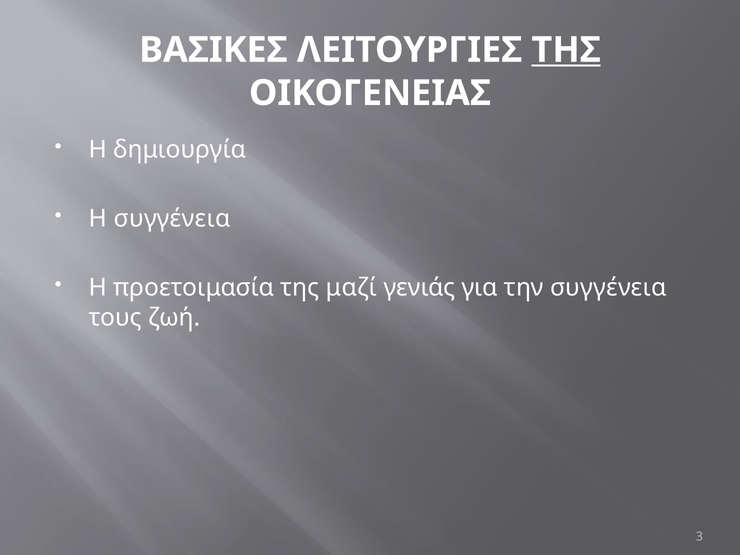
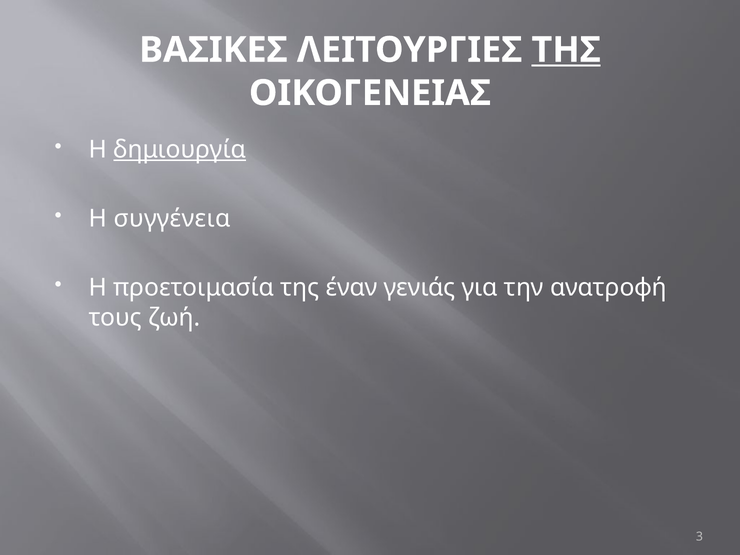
δημιουργία underline: none -> present
μαζί: μαζί -> έναν
την συγγένεια: συγγένεια -> ανατροφή
